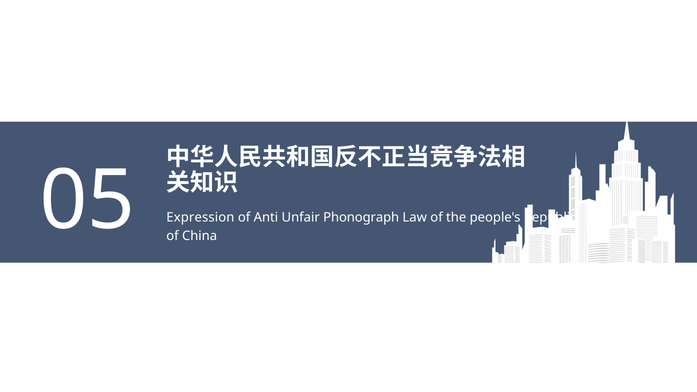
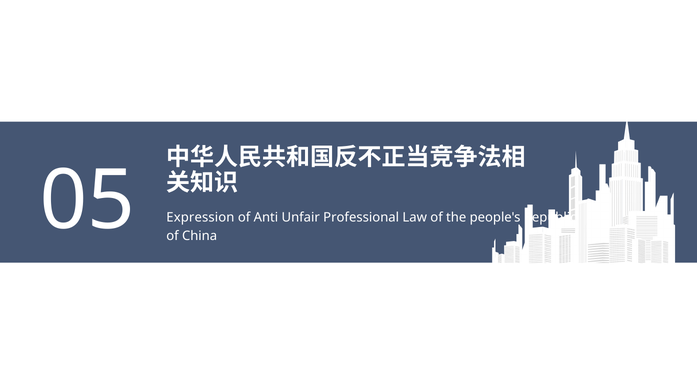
Phonograph: Phonograph -> Professional
